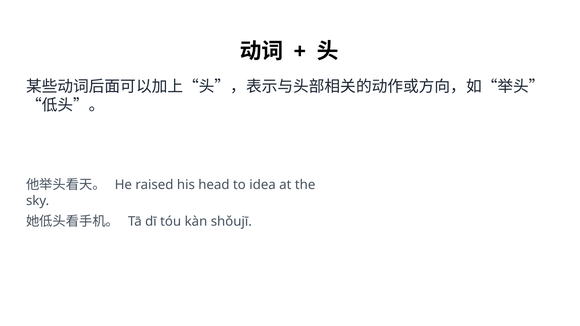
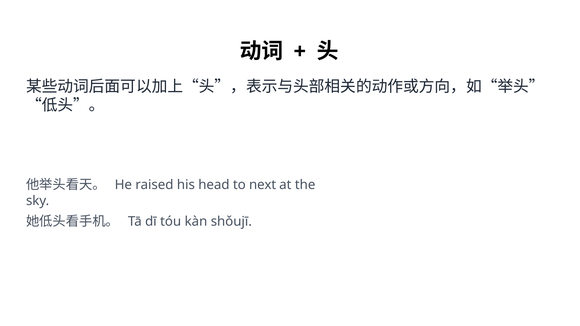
idea: idea -> next
